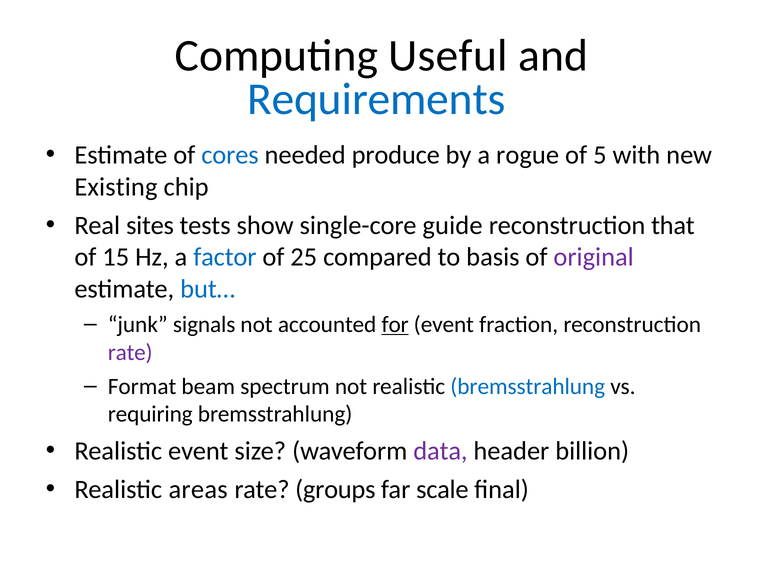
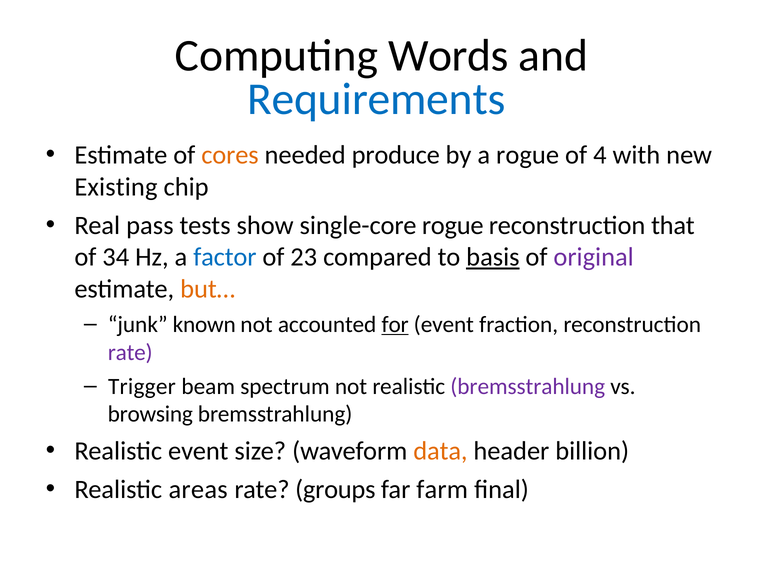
Useful: Useful -> Words
cores colour: blue -> orange
5: 5 -> 4
sites: sites -> pass
single-core guide: guide -> rogue
15: 15 -> 34
25: 25 -> 23
basis underline: none -> present
but… colour: blue -> orange
signals: signals -> known
Format: Format -> Trigger
bremsstrahlung at (528, 386) colour: blue -> purple
requiring: requiring -> browsing
data colour: purple -> orange
scale: scale -> farm
